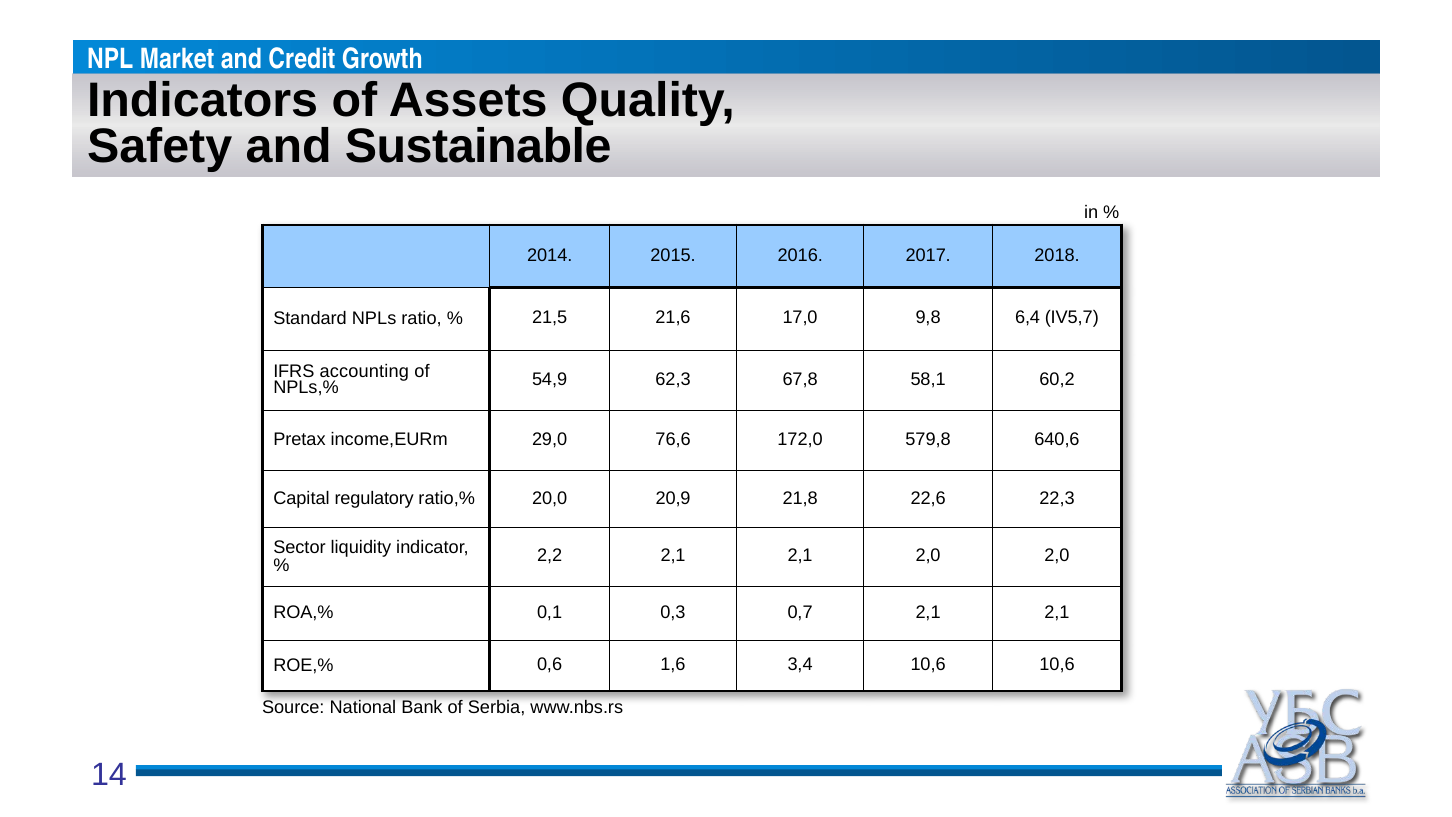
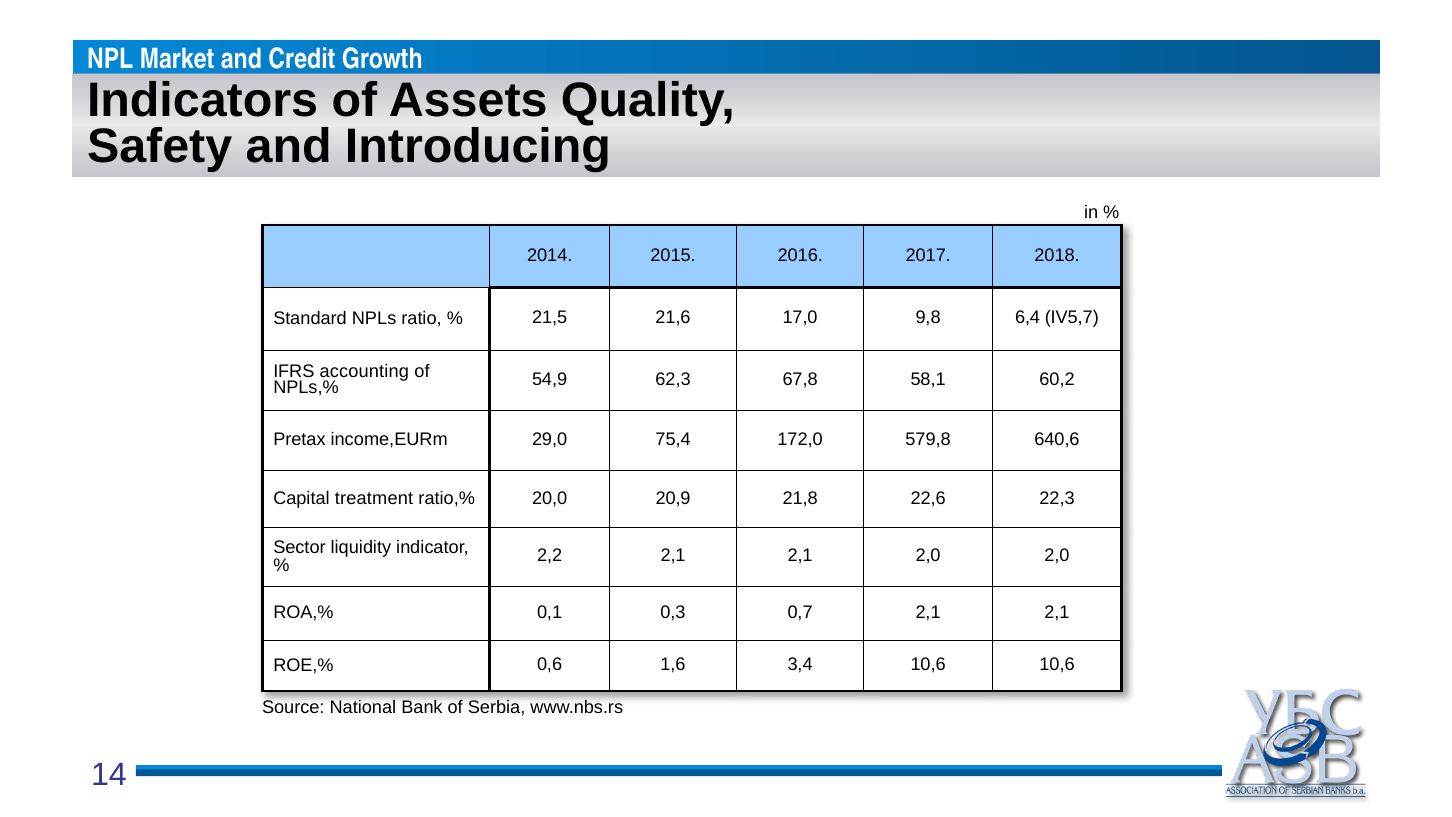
Sustainable: Sustainable -> Introducing
76,6: 76,6 -> 75,4
regulatory: regulatory -> treatment
